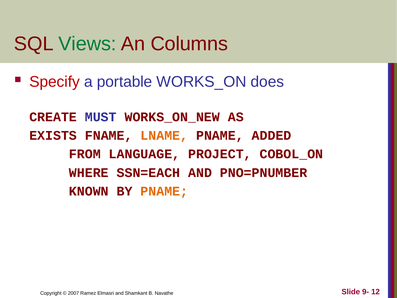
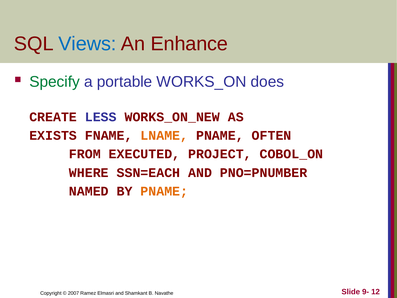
Views colour: green -> blue
Columns: Columns -> Enhance
Specify colour: red -> green
MUST: MUST -> LESS
ADDED: ADDED -> OFTEN
LANGUAGE: LANGUAGE -> EXECUTED
KNOWN: KNOWN -> NAMED
